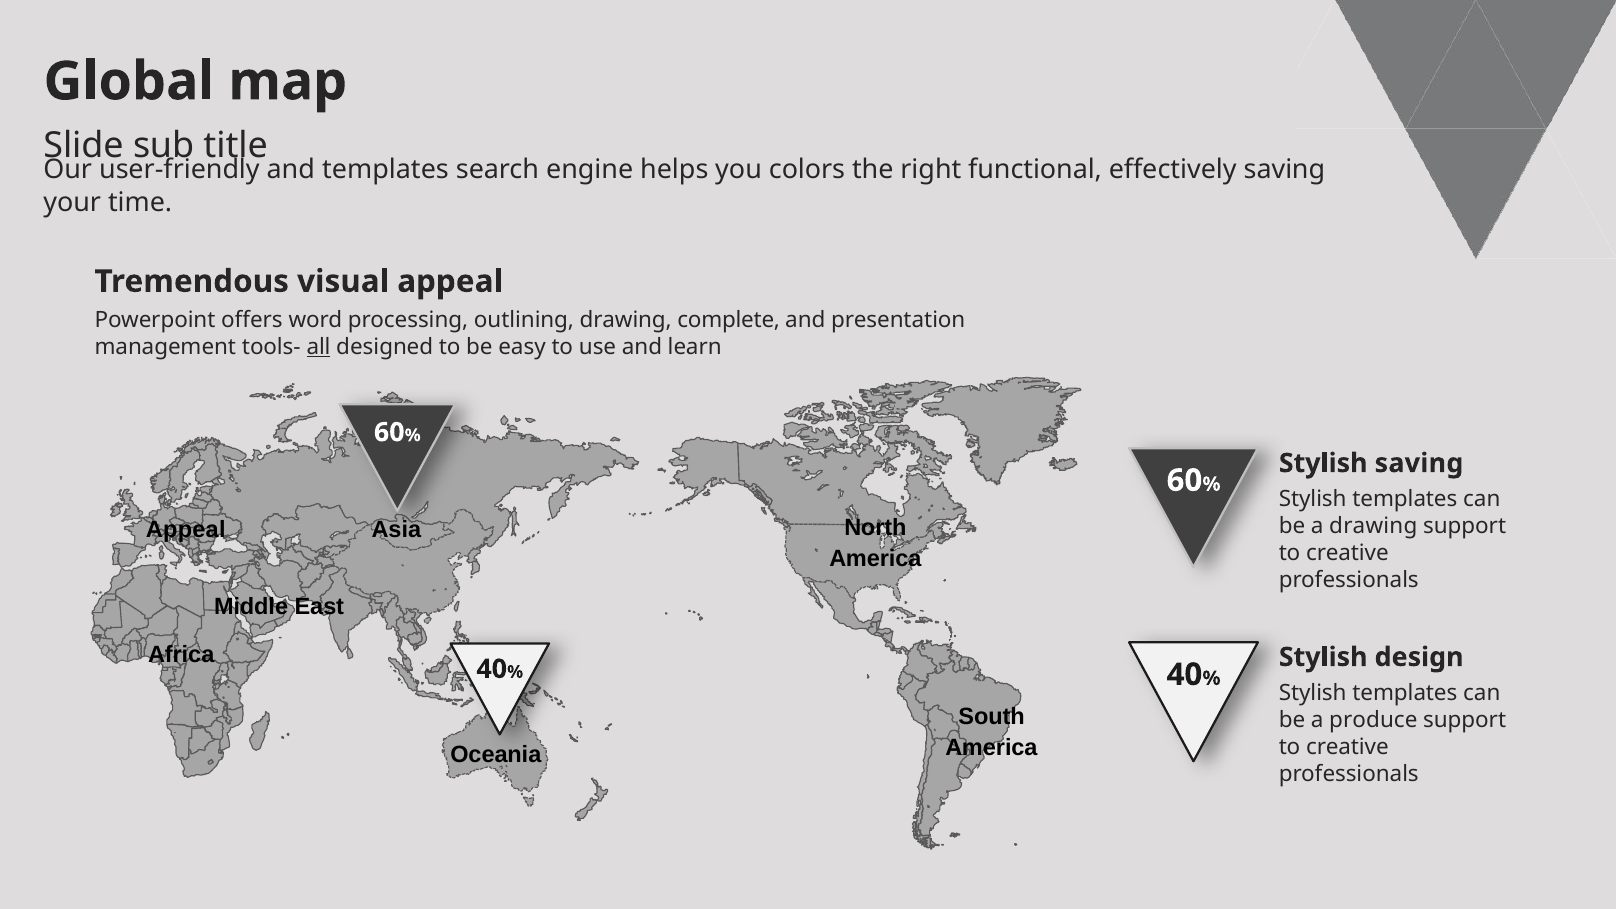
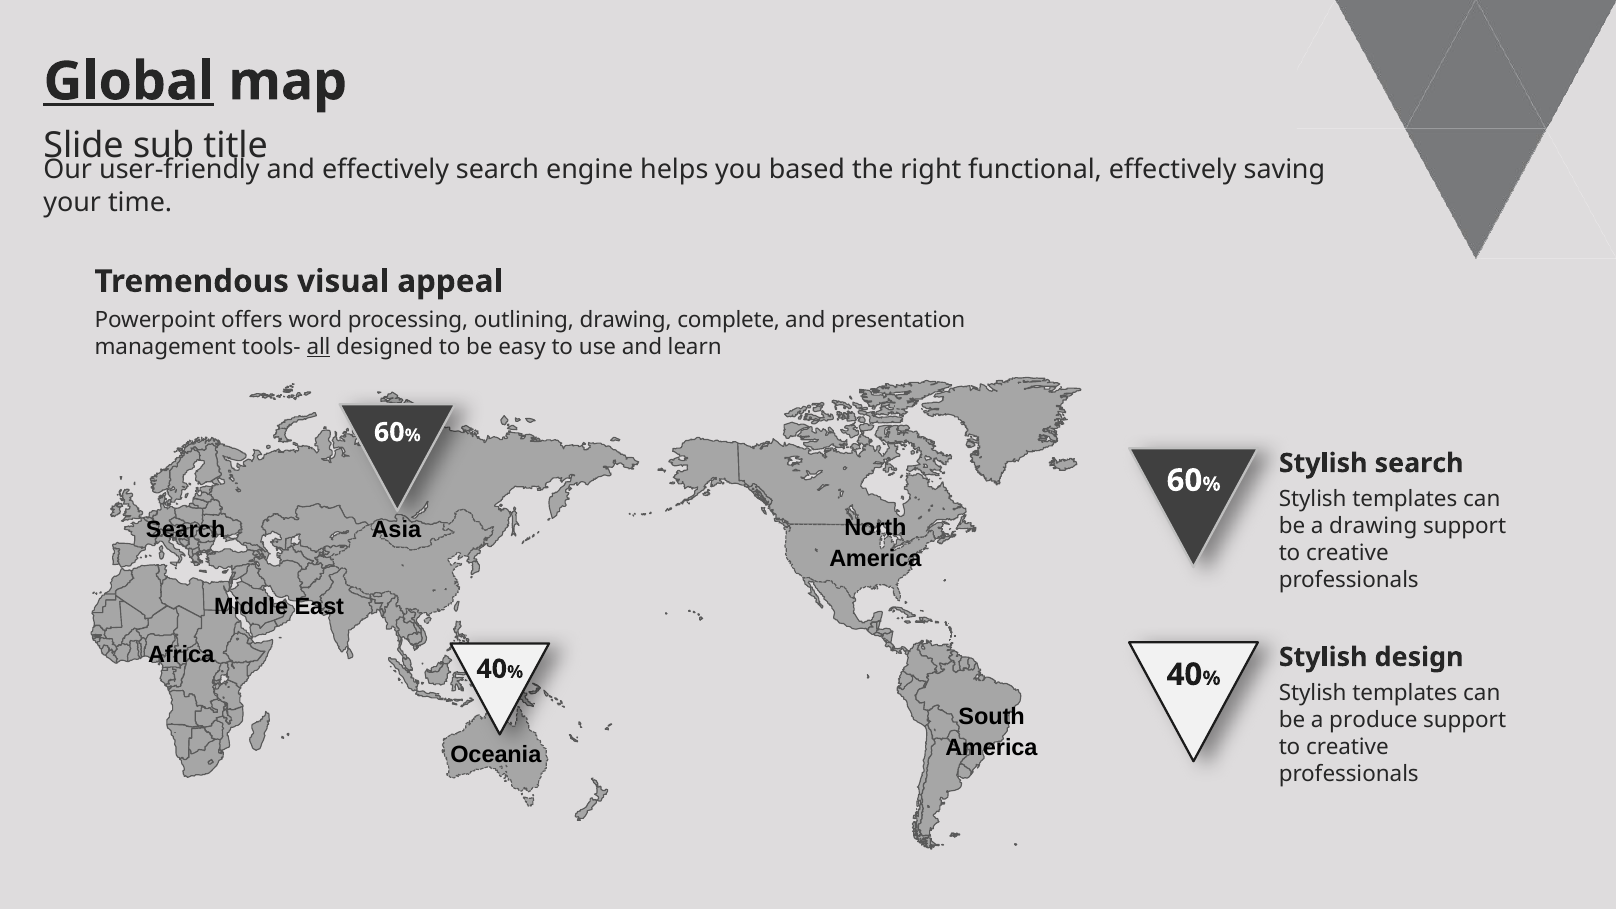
Global underline: none -> present
and templates: templates -> effectively
colors: colors -> based
saving at (1419, 463): saving -> search
Appeal at (186, 529): Appeal -> Search
